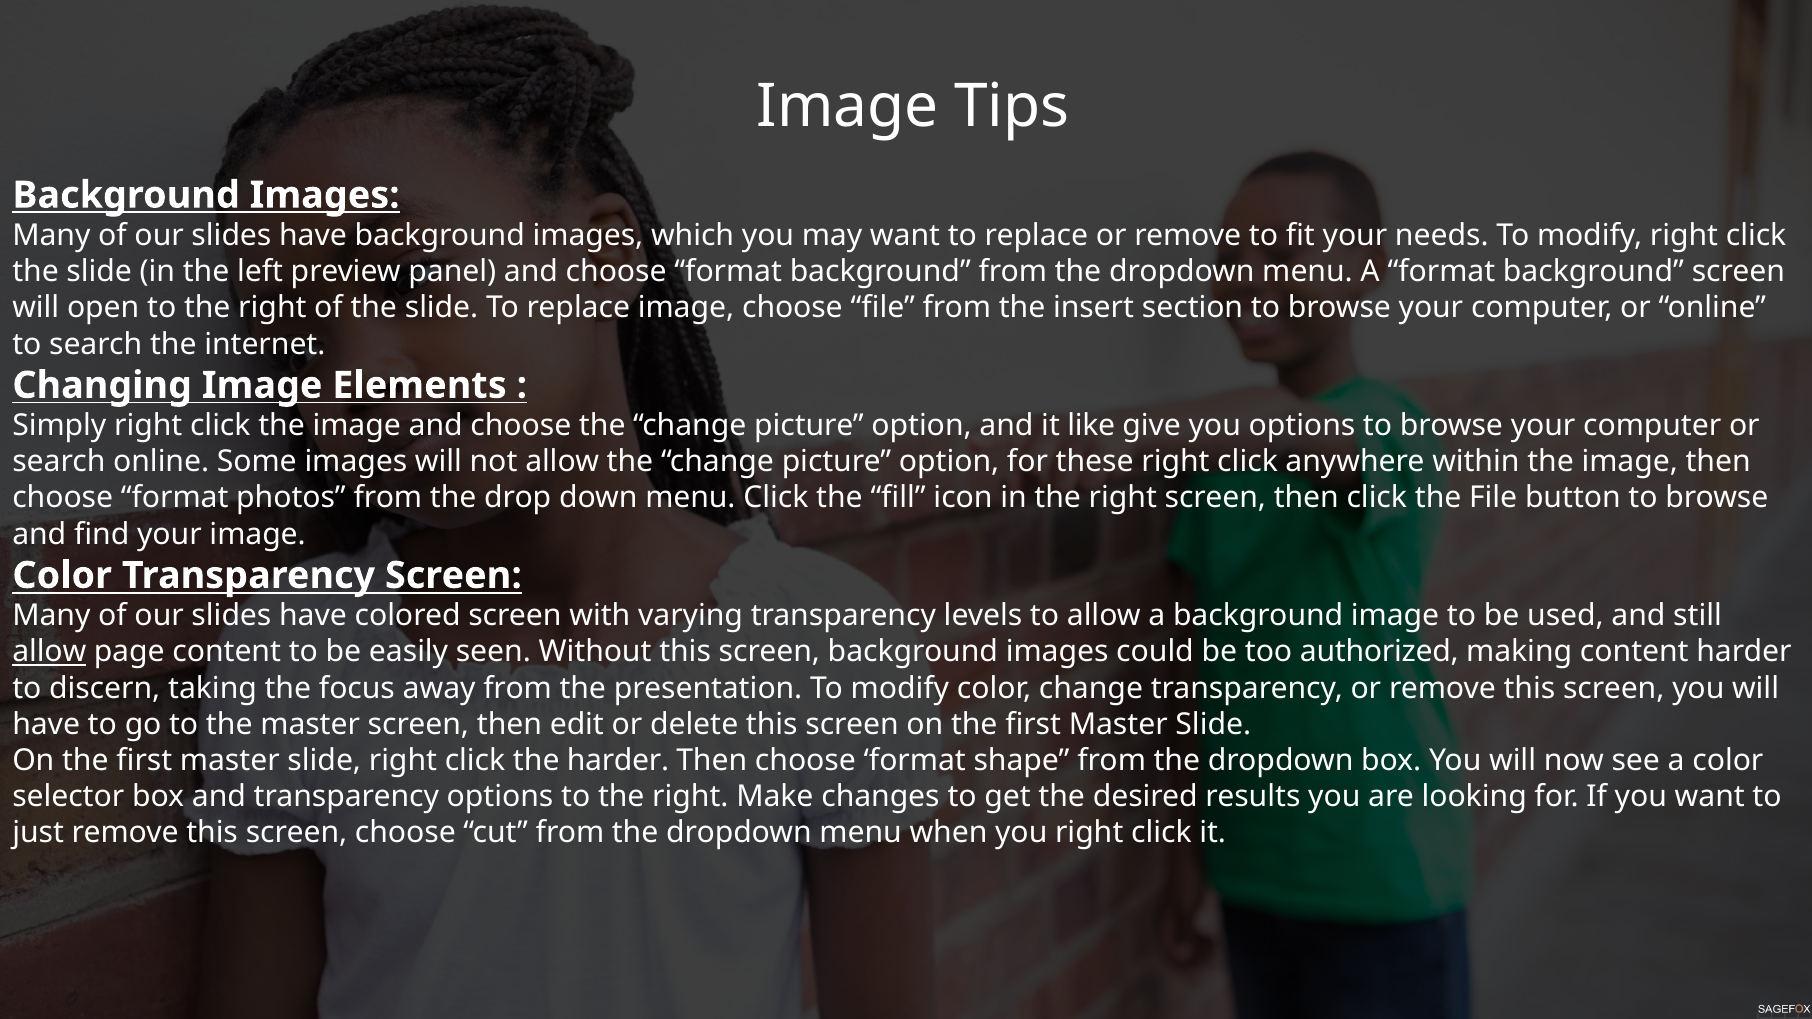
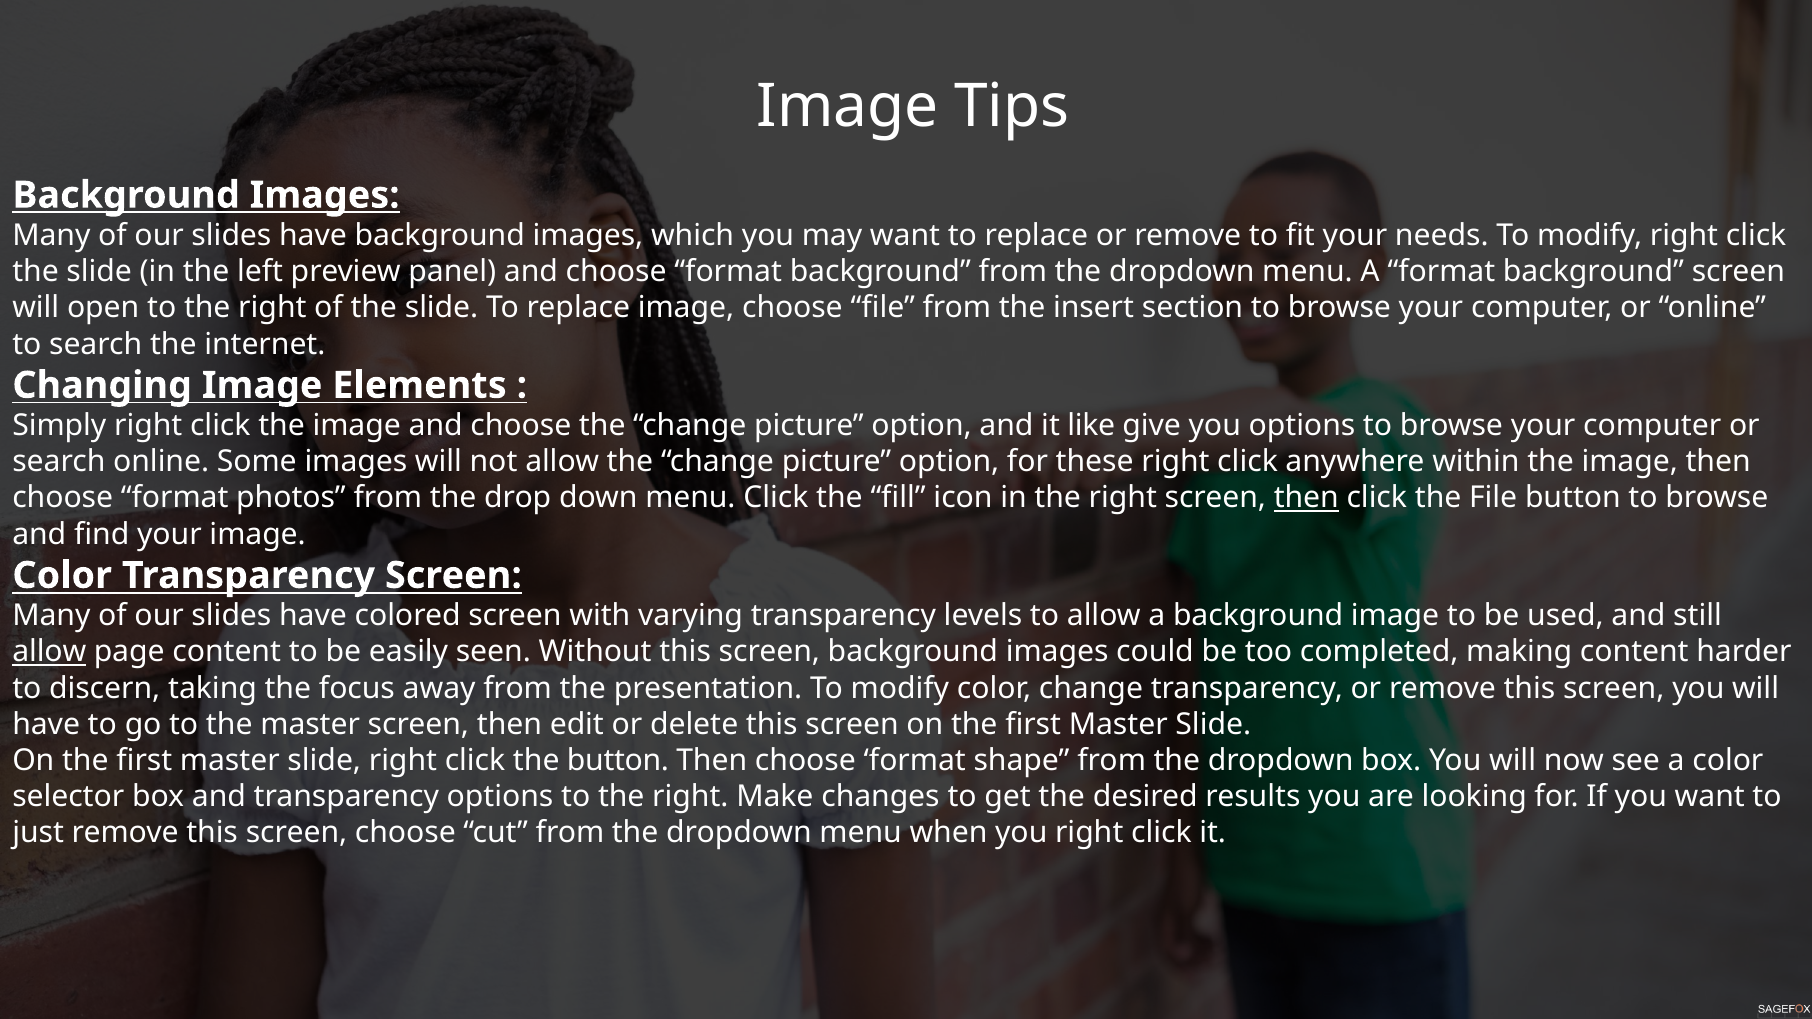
then at (1306, 498) underline: none -> present
authorized: authorized -> completed
the harder: harder -> button
